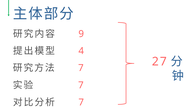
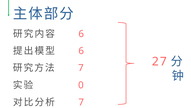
9 at (81, 34): 9 -> 6
4 at (81, 51): 4 -> 6
7 at (81, 85): 7 -> 0
